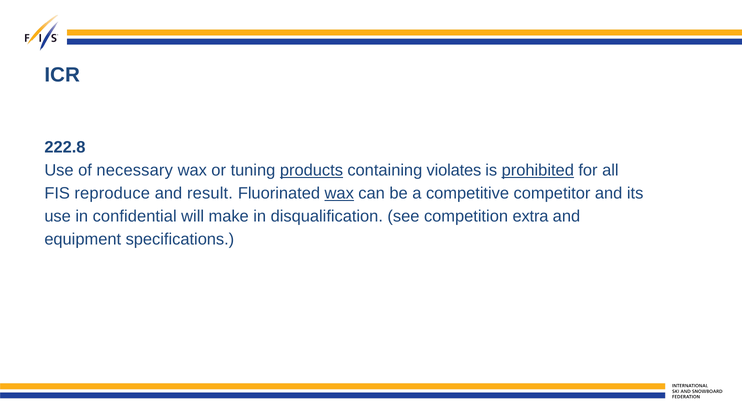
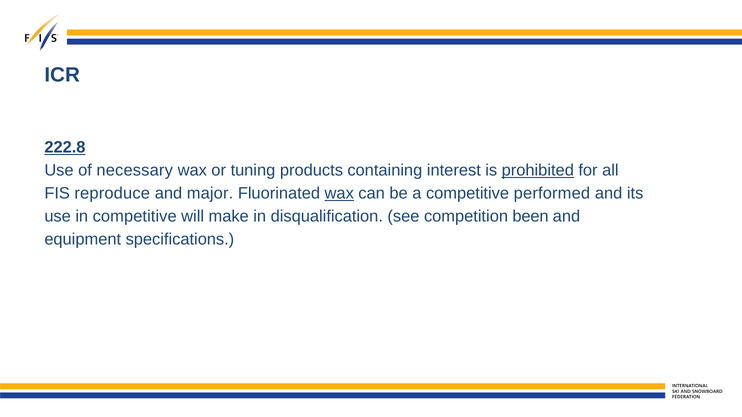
222.8 underline: none -> present
products underline: present -> none
violates: violates -> interest
result: result -> major
competitor: competitor -> performed
in confidential: confidential -> competitive
extra: extra -> been
